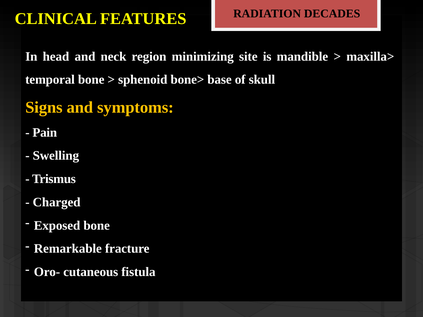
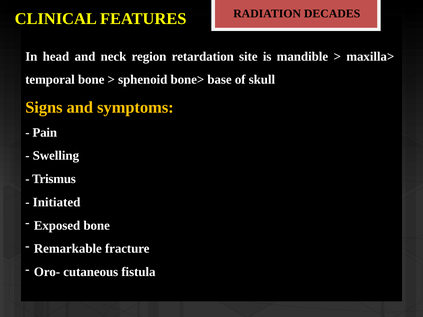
minimizing: minimizing -> retardation
Charged: Charged -> Initiated
